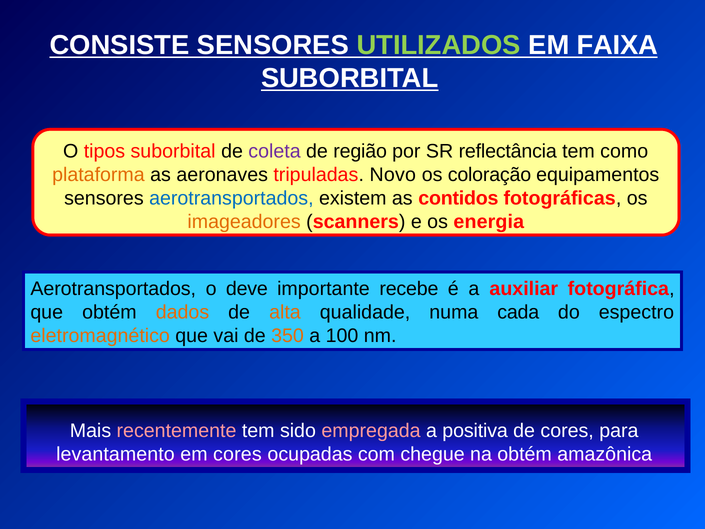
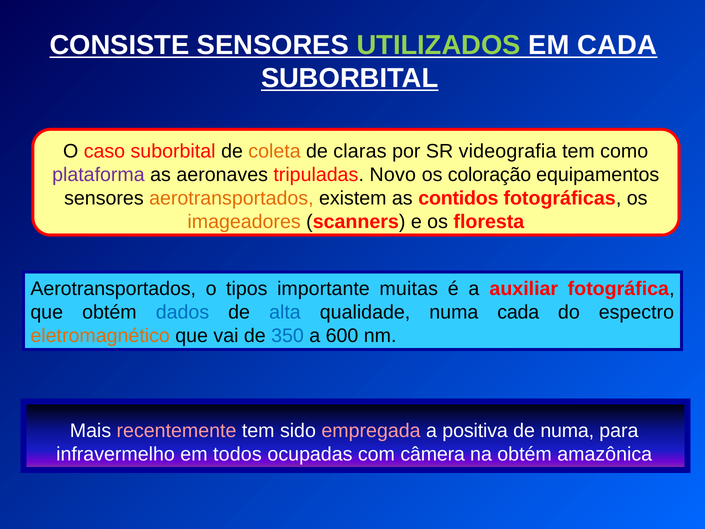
EM FAIXA: FAIXA -> CADA
tipos: tipos -> caso
coleta colour: purple -> orange
região: região -> claras
reflectância: reflectância -> videografia
plataforma colour: orange -> purple
aerotransportados at (231, 198) colour: blue -> orange
energia: energia -> floresta
deve: deve -> tipos
recebe: recebe -> muitas
dados colour: orange -> blue
alta colour: orange -> blue
350 colour: orange -> blue
100: 100 -> 600
de cores: cores -> numa
levantamento: levantamento -> infravermelho
em cores: cores -> todos
chegue: chegue -> câmera
